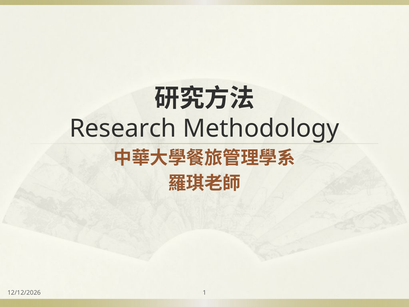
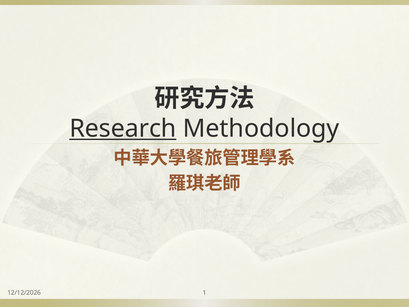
Research underline: none -> present
